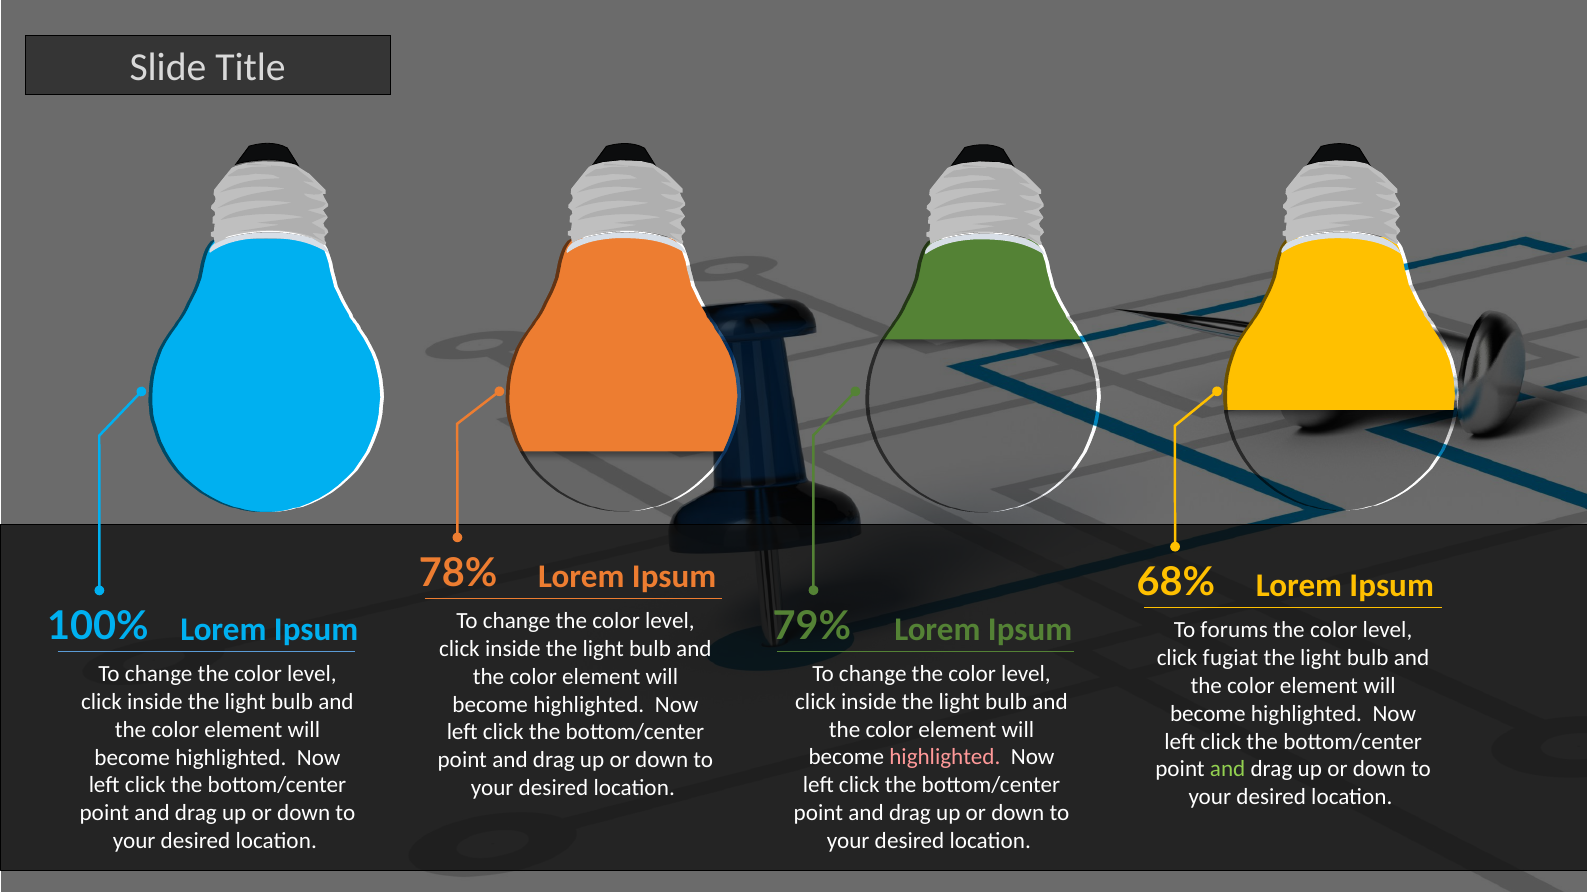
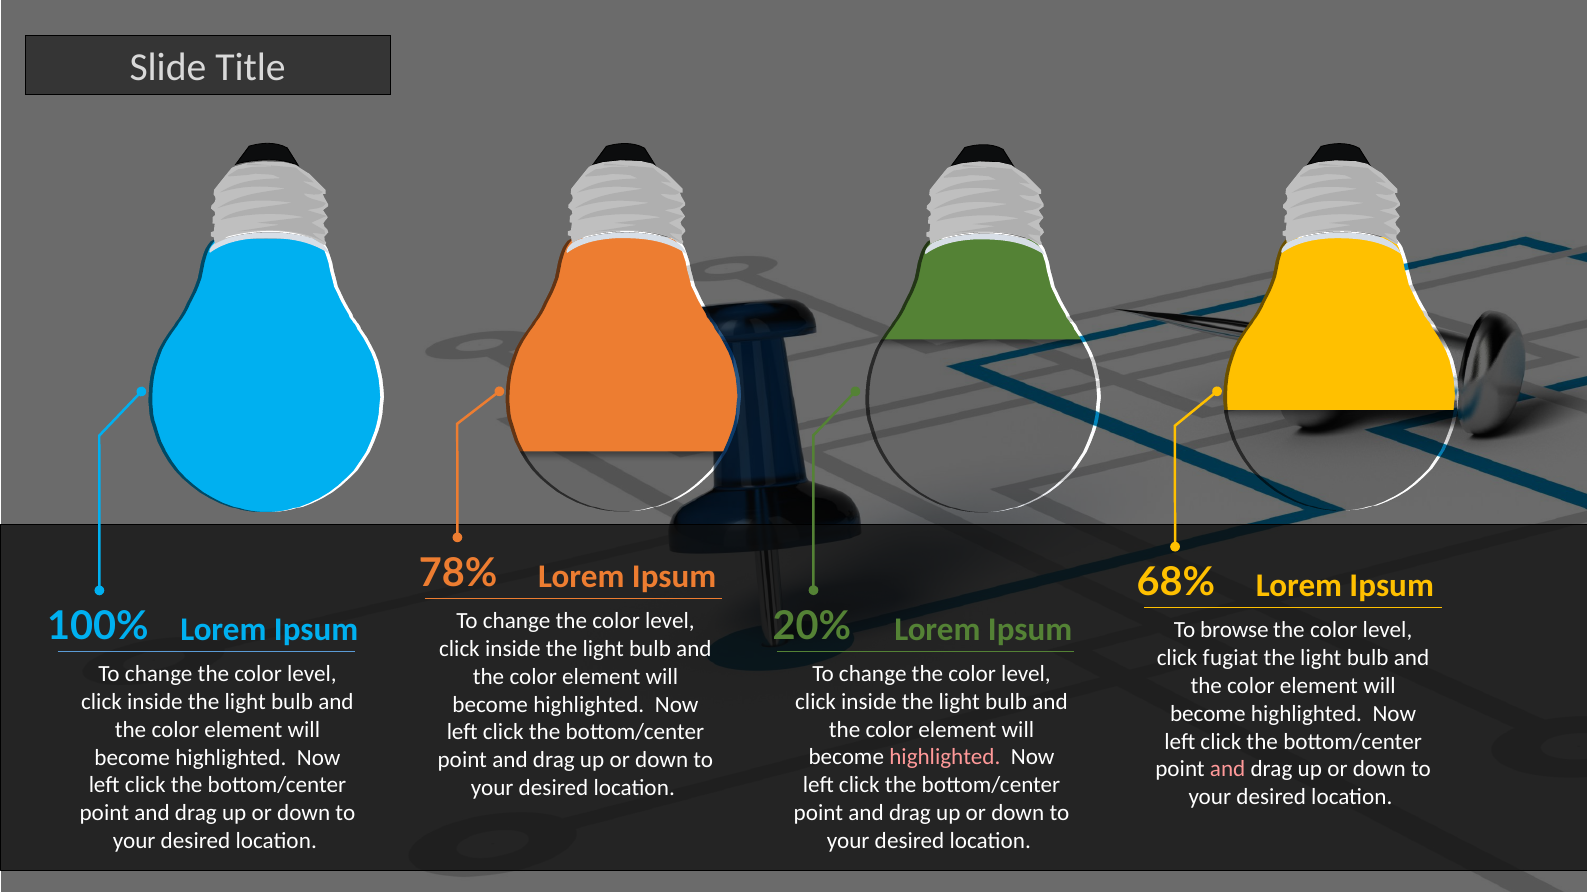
79%: 79% -> 20%
forums: forums -> browse
and at (1228, 770) colour: light green -> pink
